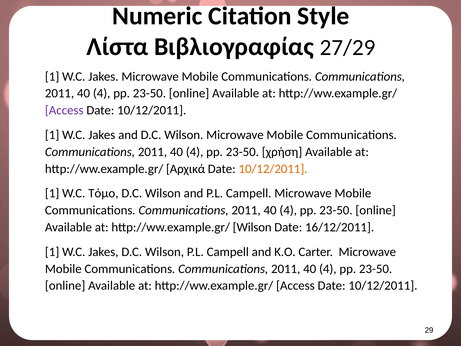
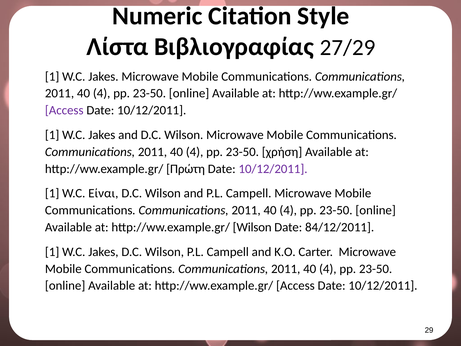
Αρχικά: Αρχικά -> Πρώτη
10/12/2011 at (273, 169) colour: orange -> purple
Τόμο: Τόμο -> Είναι
16/12/2011: 16/12/2011 -> 84/12/2011
